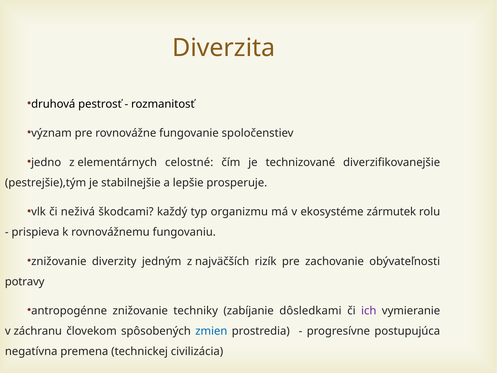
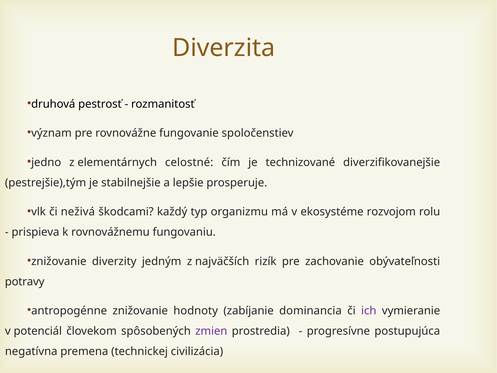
zármutek: zármutek -> rozvojom
techniky: techniky -> hodnoty
dôsledkami: dôsledkami -> dominancia
záchranu: záchranu -> potenciál
zmien colour: blue -> purple
